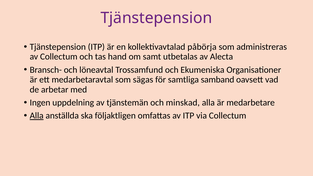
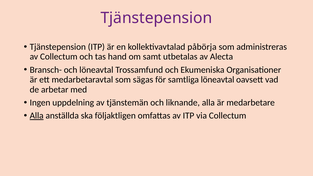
samtliga samband: samband -> löneavtal
minskad: minskad -> liknande
